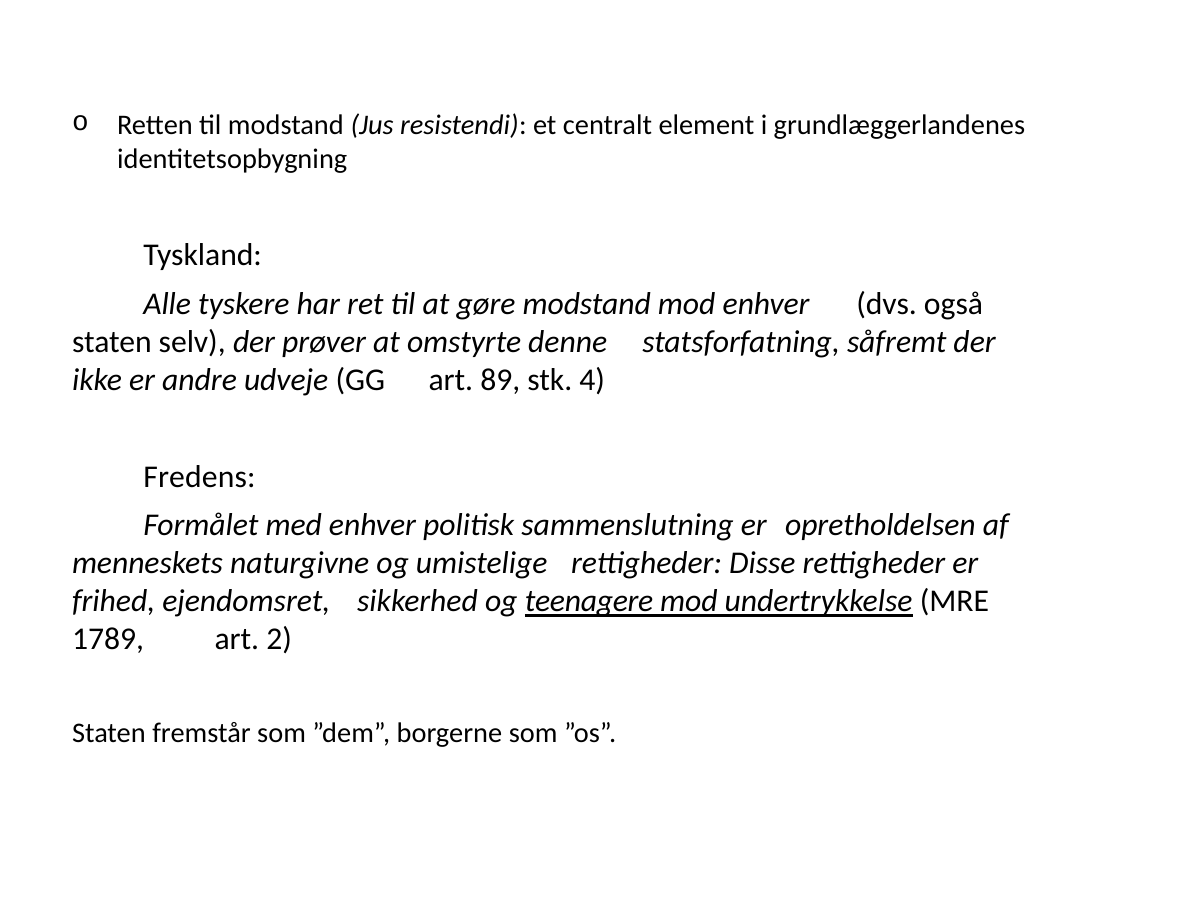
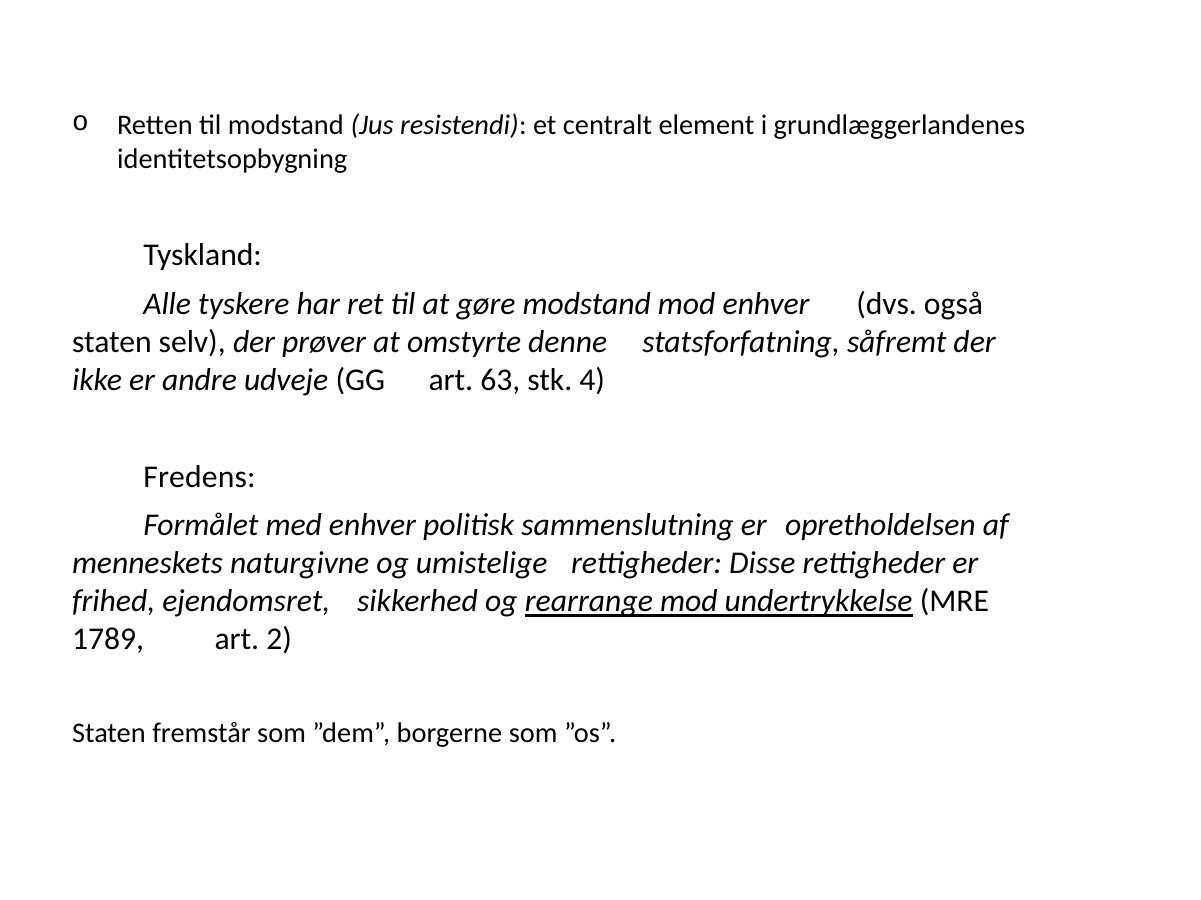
89: 89 -> 63
teenagere: teenagere -> rearrange
